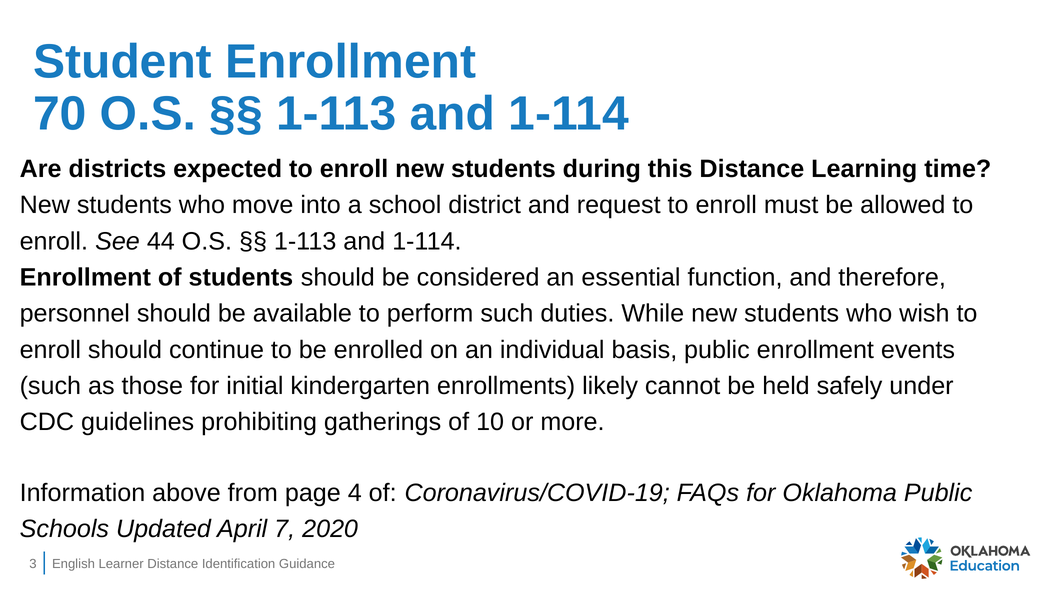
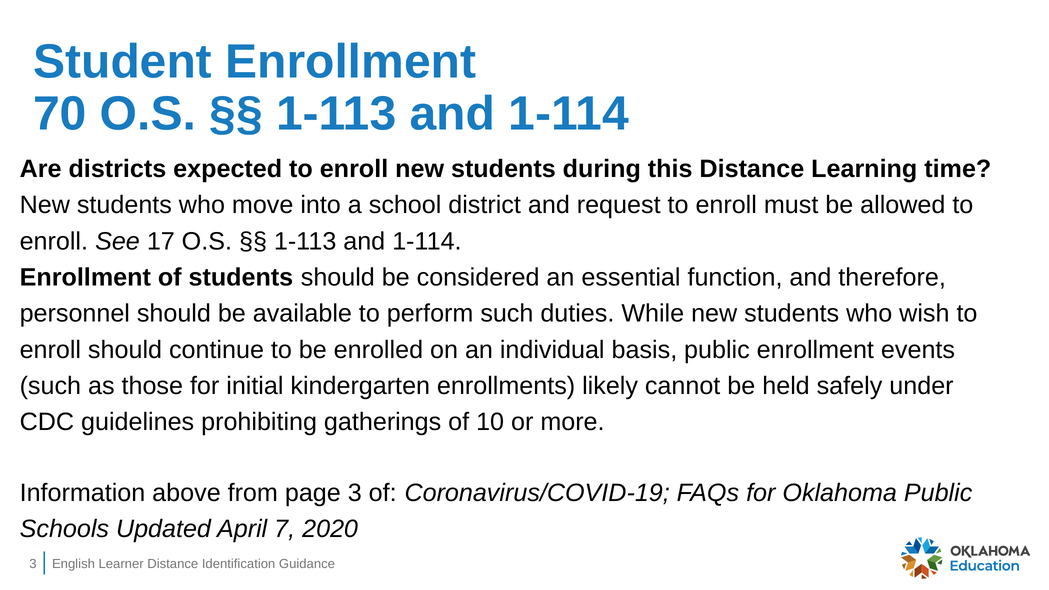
44: 44 -> 17
page 4: 4 -> 3
